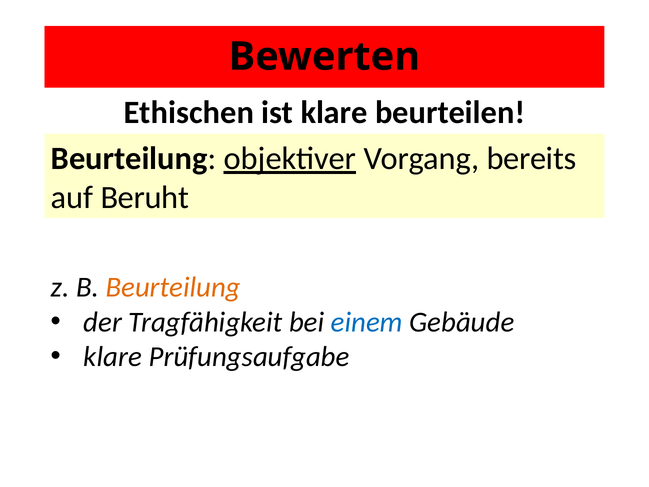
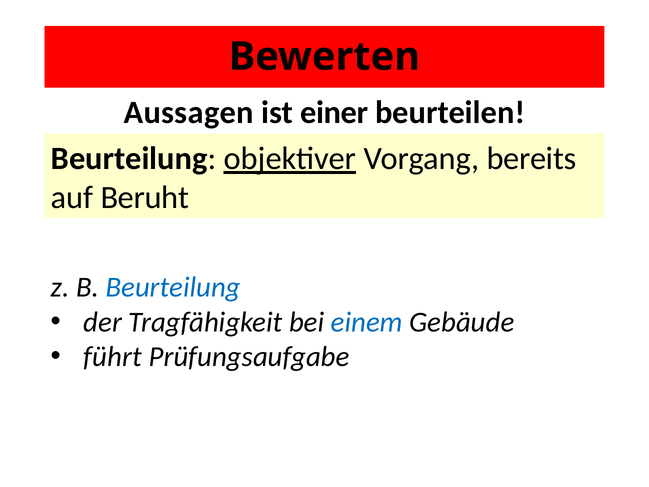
Ethischen: Ethischen -> Aussagen
ist klare: klare -> einer
Beurteilung at (173, 287) colour: orange -> blue
klare at (113, 356): klare -> führt
